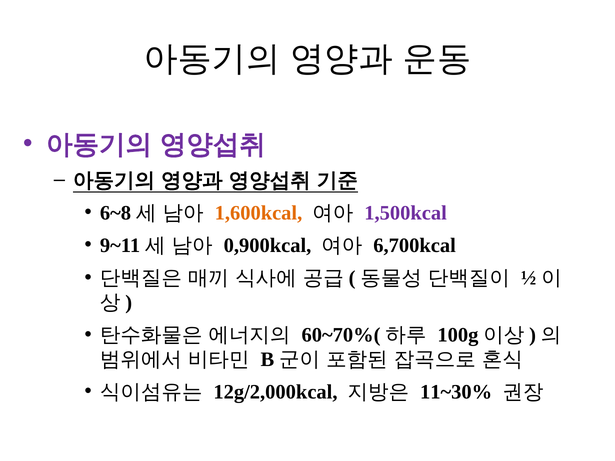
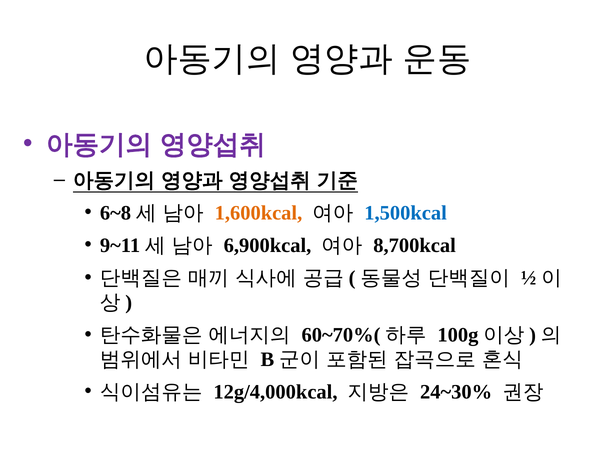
1,500kcal colour: purple -> blue
0,900kcal: 0,900kcal -> 6,900kcal
6,700kcal: 6,700kcal -> 8,700kcal
12g/2,000kcal: 12g/2,000kcal -> 12g/4,000kcal
11~30%: 11~30% -> 24~30%
